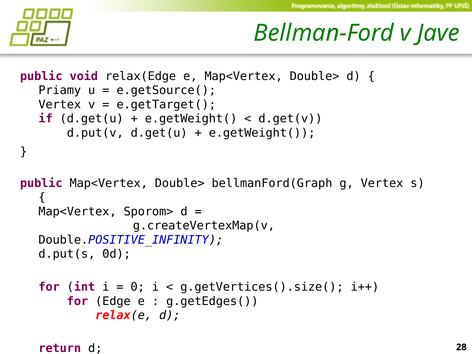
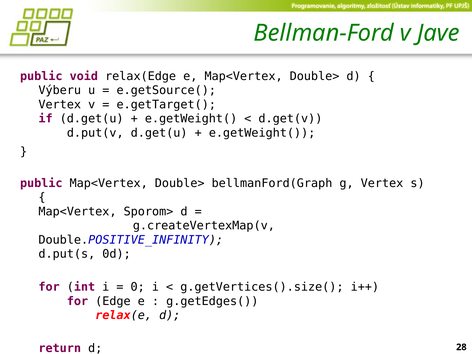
Priamy: Priamy -> Výberu
